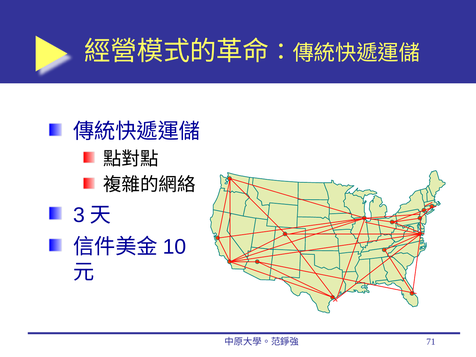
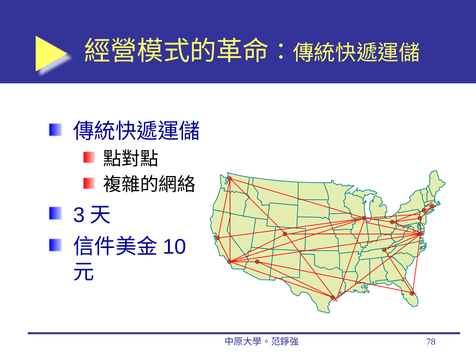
71: 71 -> 78
